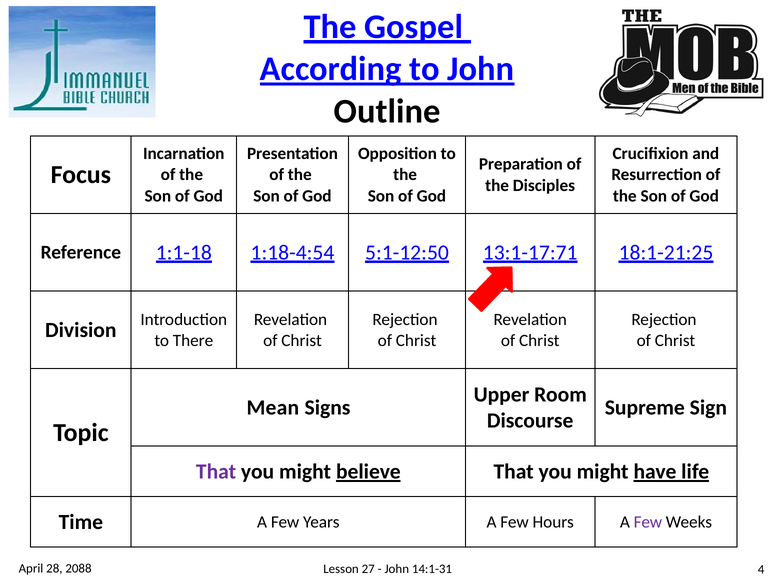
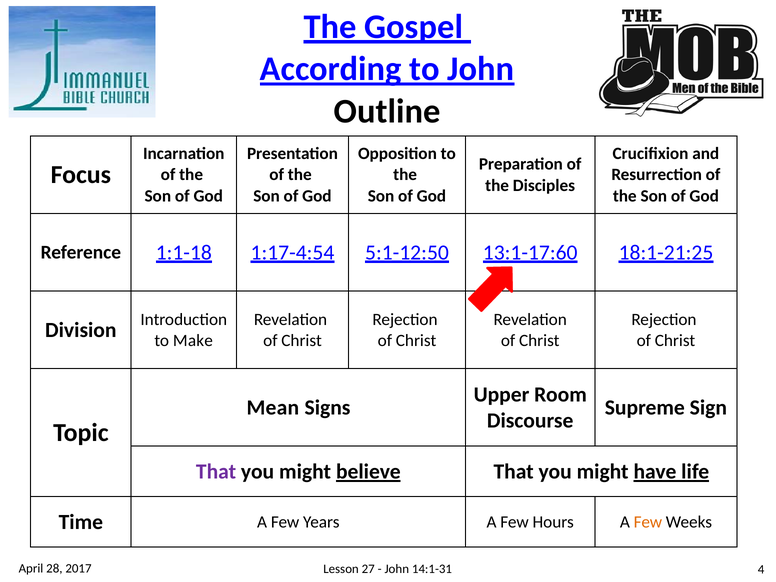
1:18-4:54: 1:18-4:54 -> 1:17-4:54
13:1-17:71: 13:1-17:71 -> 13:1-17:60
There: There -> Make
Few at (648, 522) colour: purple -> orange
2088: 2088 -> 2017
